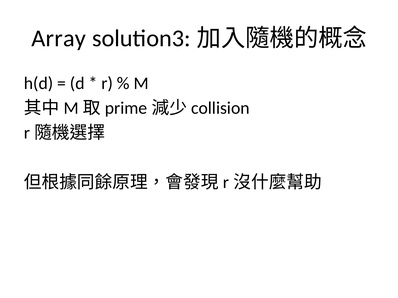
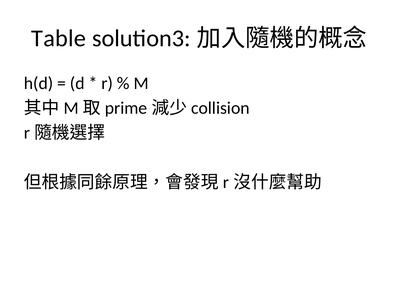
Array: Array -> Table
